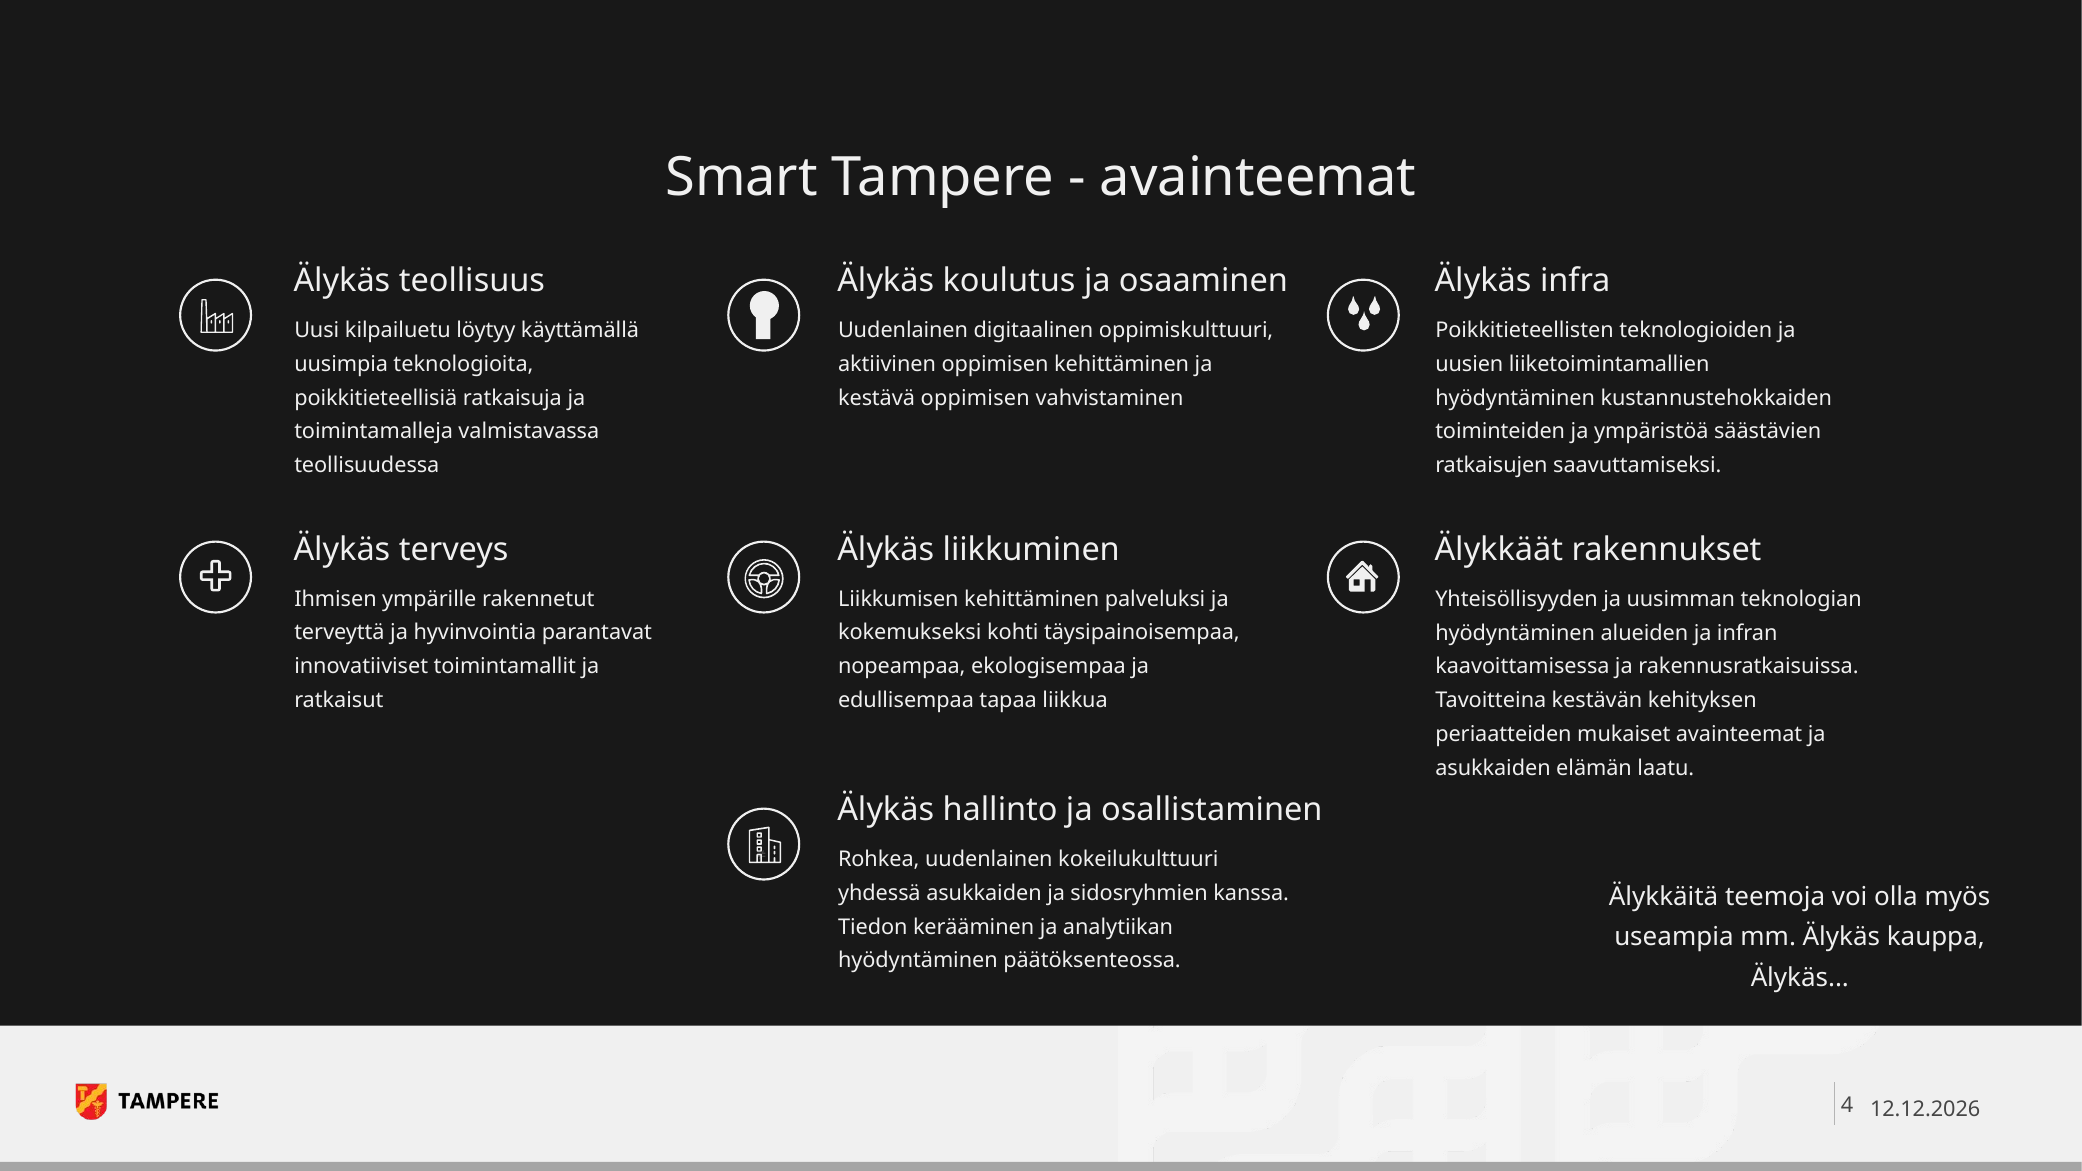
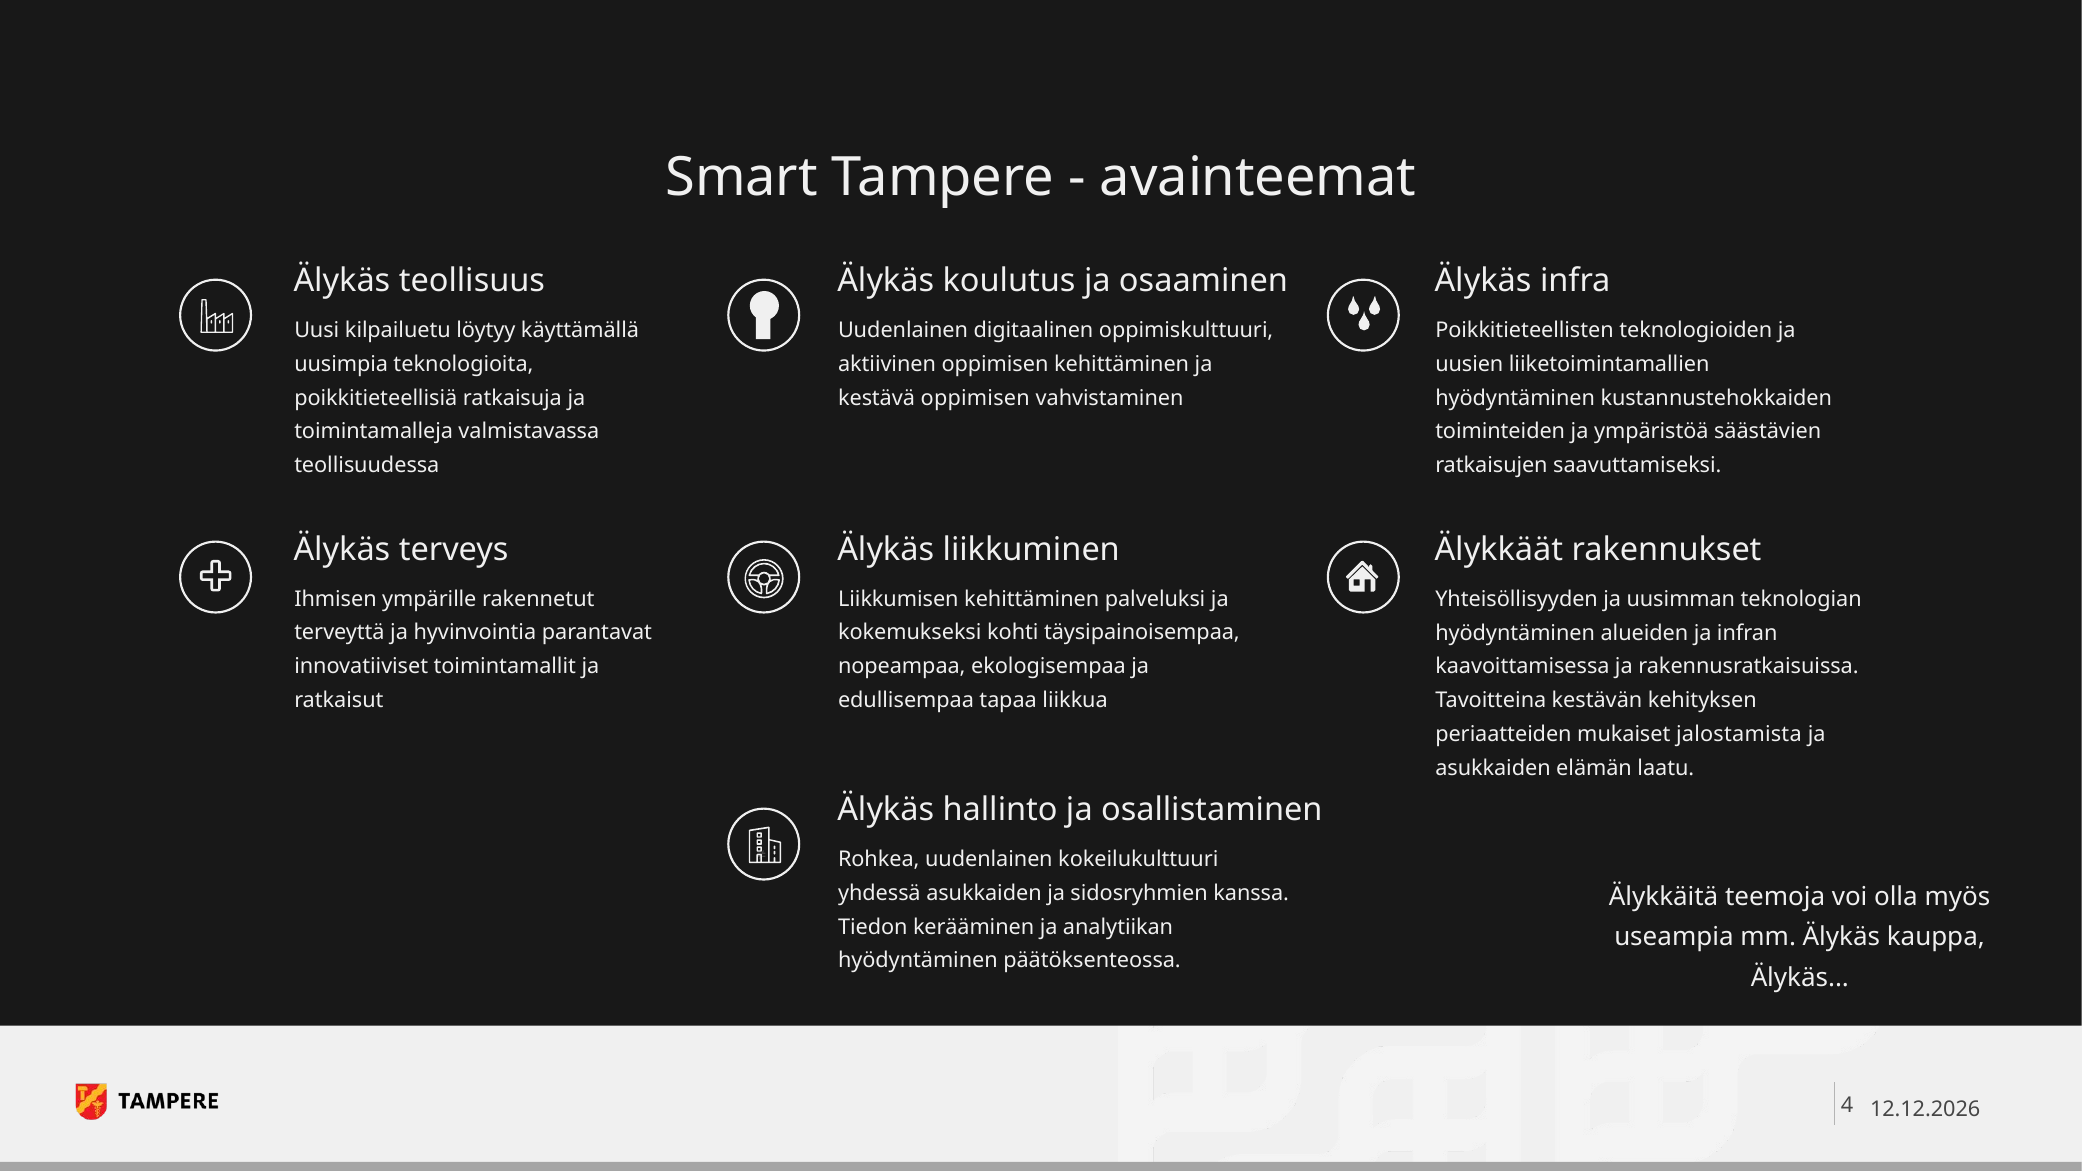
mukaiset avainteemat: avainteemat -> jalostamista
